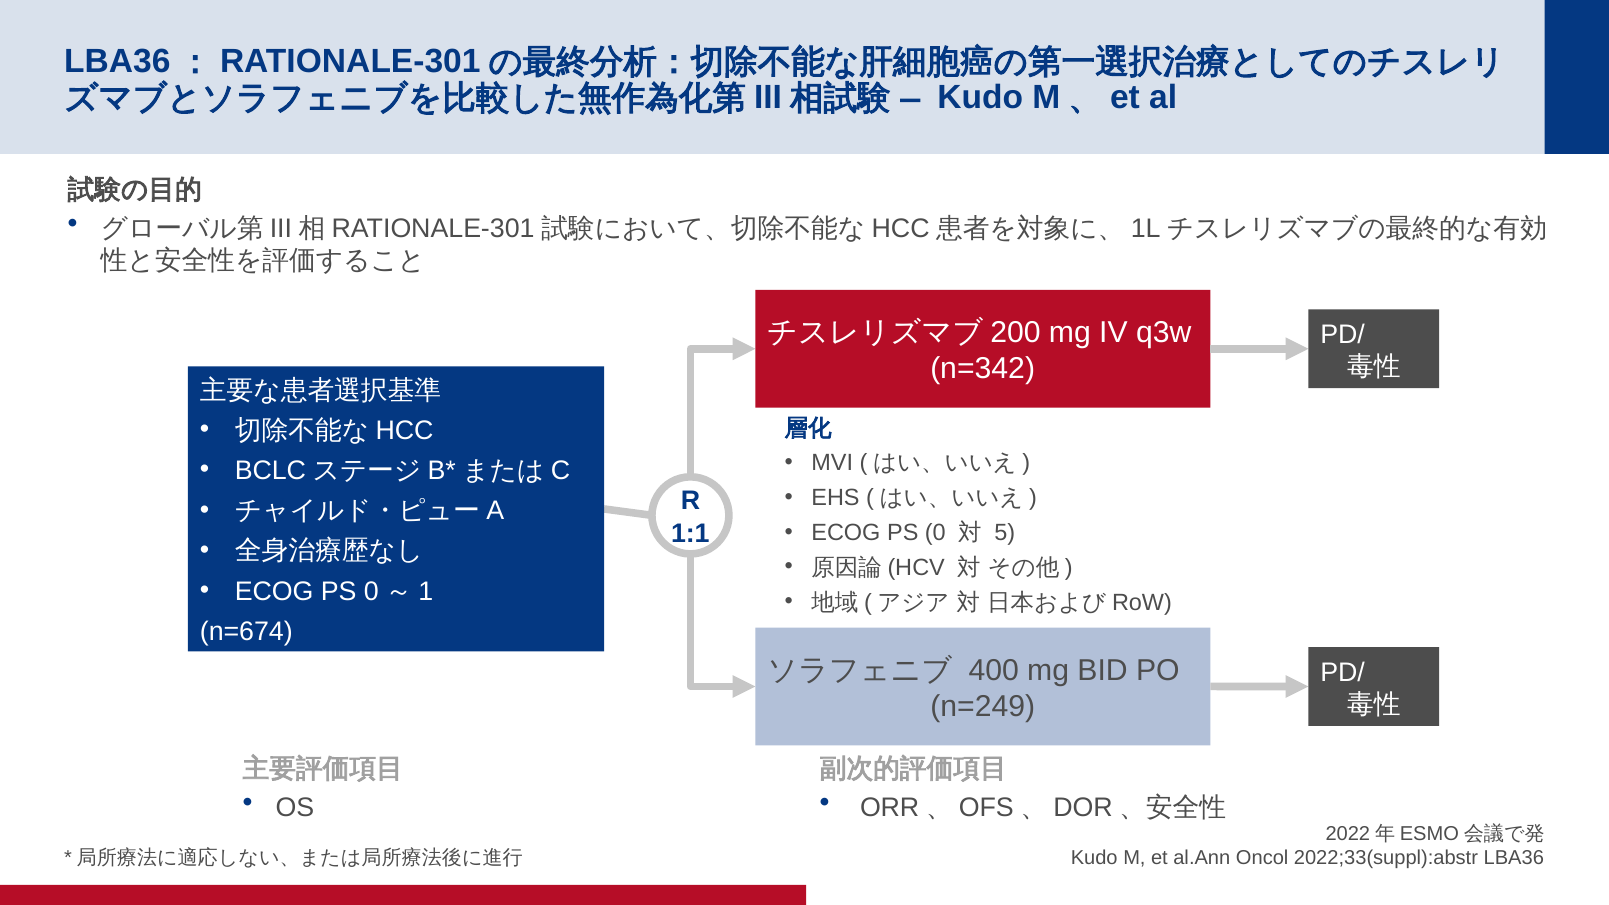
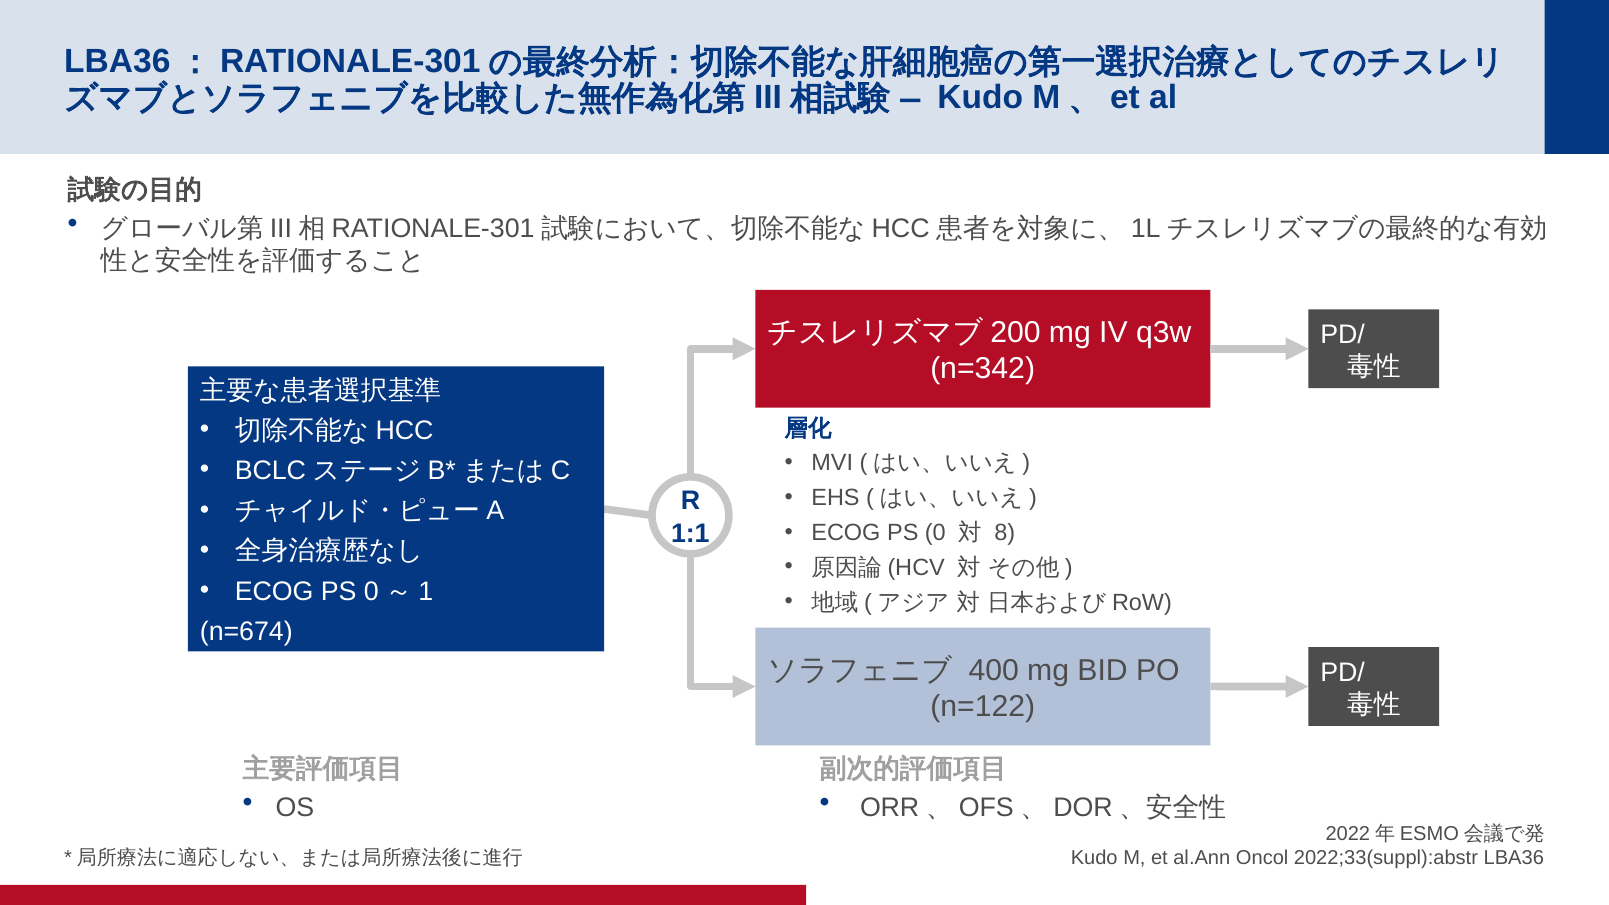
5: 5 -> 8
n=249: n=249 -> n=122
